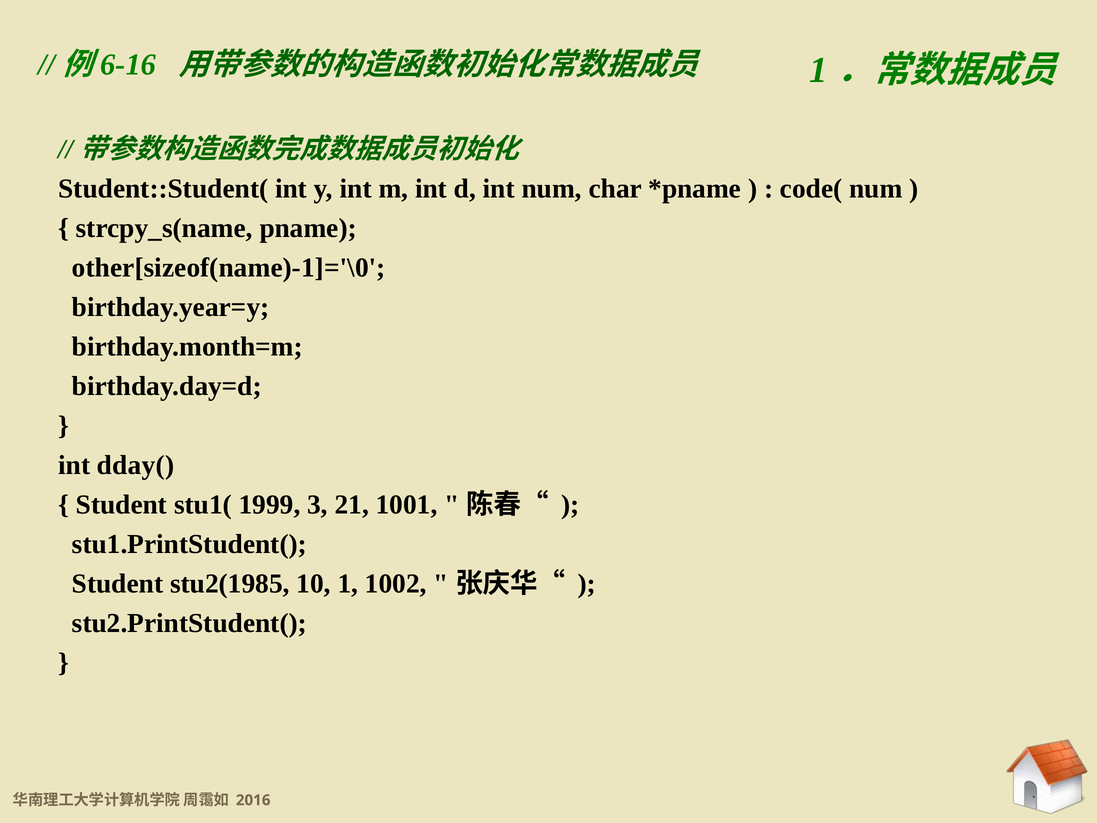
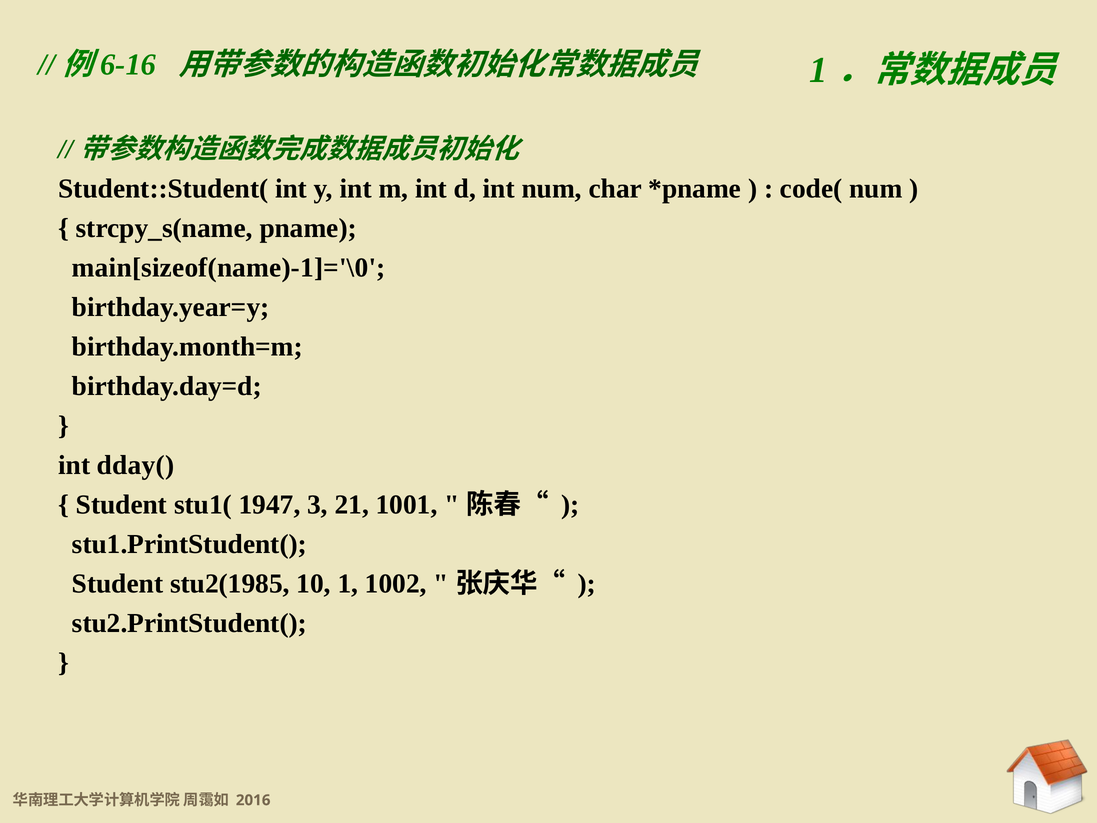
other[sizeof(name)-1]='\0: other[sizeof(name)-1]='\0 -> main[sizeof(name)-1]='\0
1999: 1999 -> 1947
